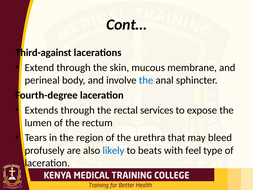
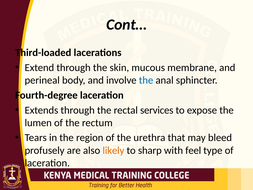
Third-against: Third-against -> Third-loaded
likely colour: blue -> orange
beats: beats -> sharp
